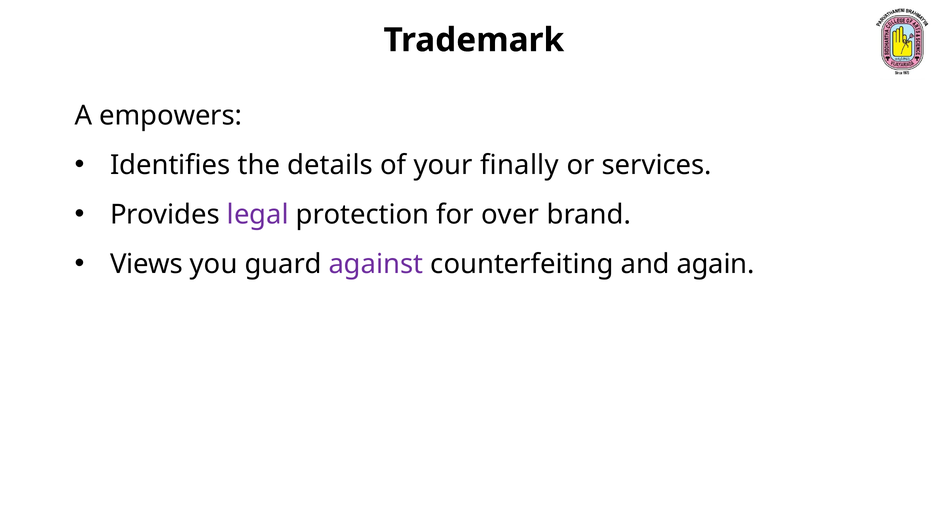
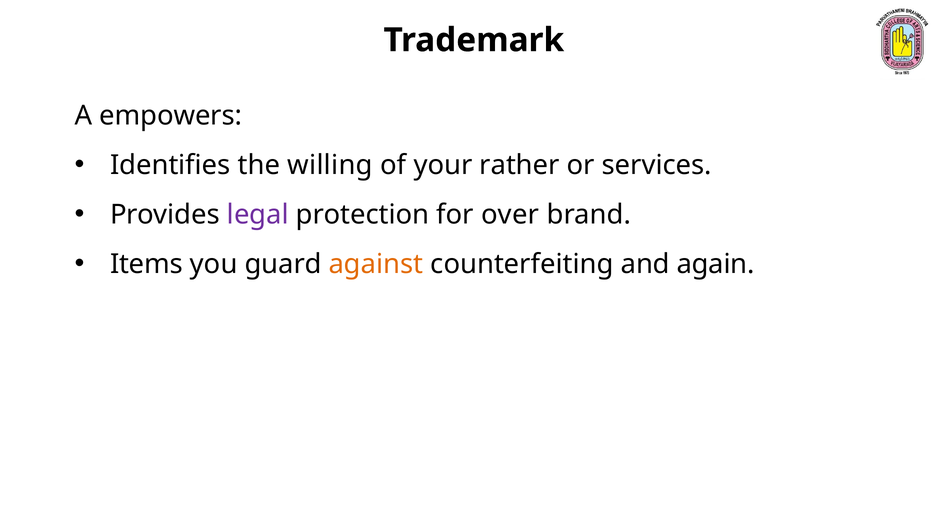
details: details -> willing
finally: finally -> rather
Views: Views -> Items
against colour: purple -> orange
